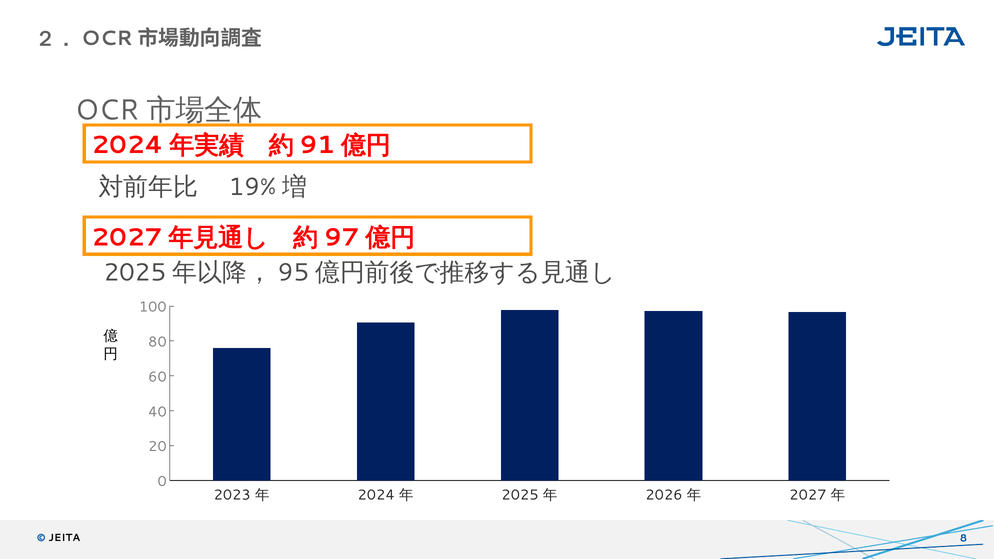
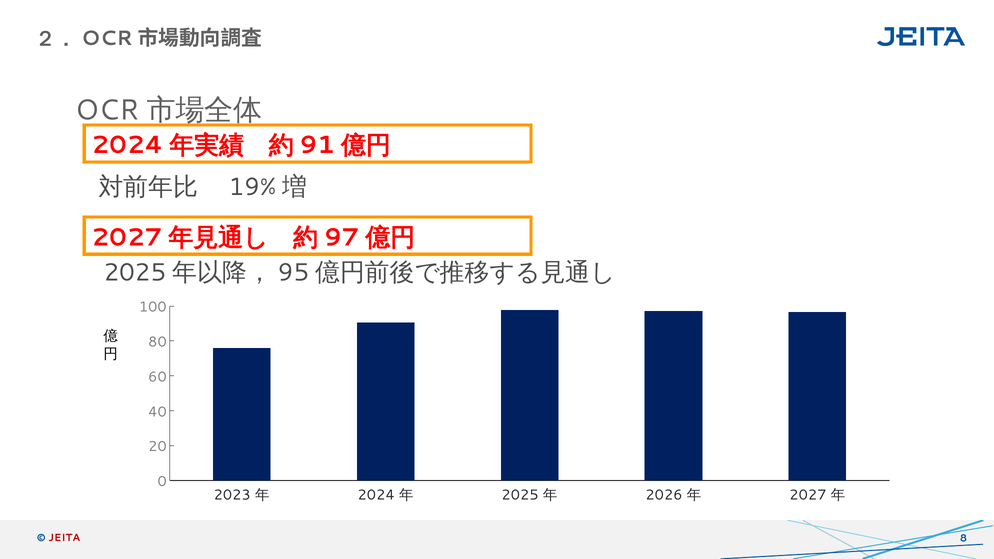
JEITA colour: black -> red
